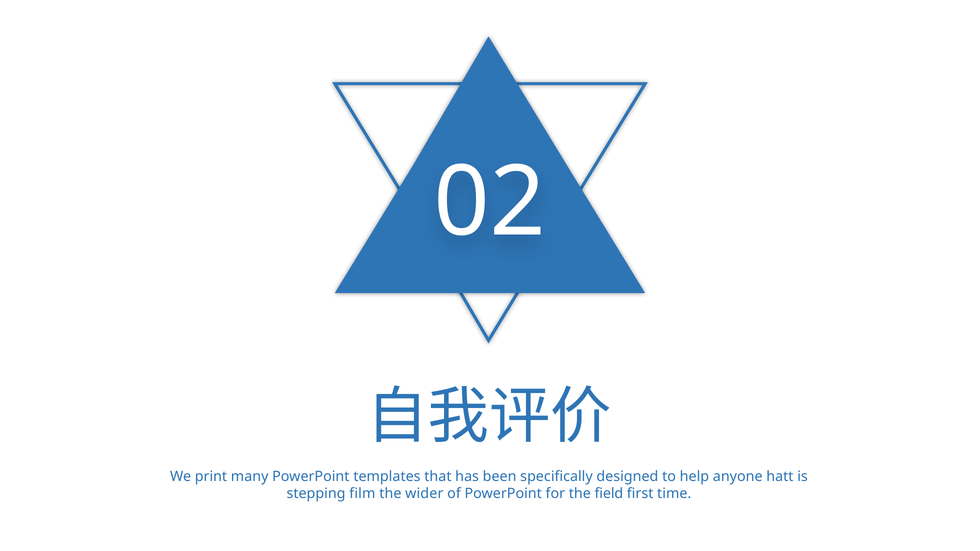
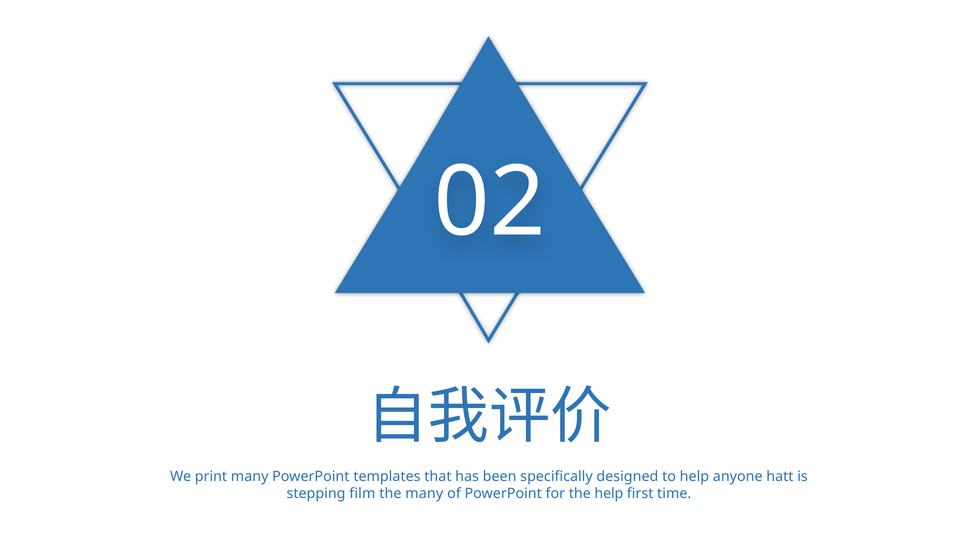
the wider: wider -> many
the field: field -> help
